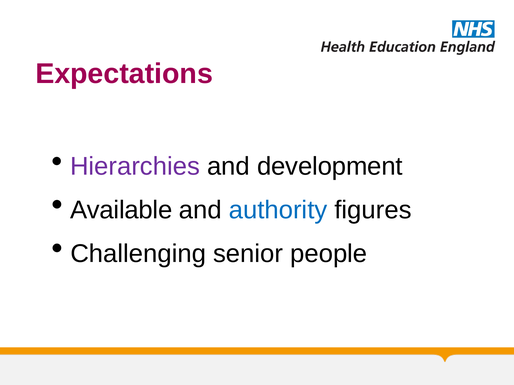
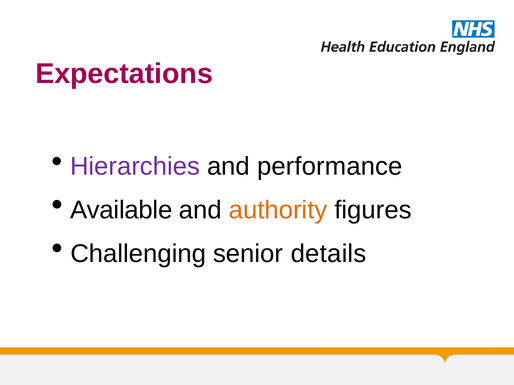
development: development -> performance
authority colour: blue -> orange
people: people -> details
